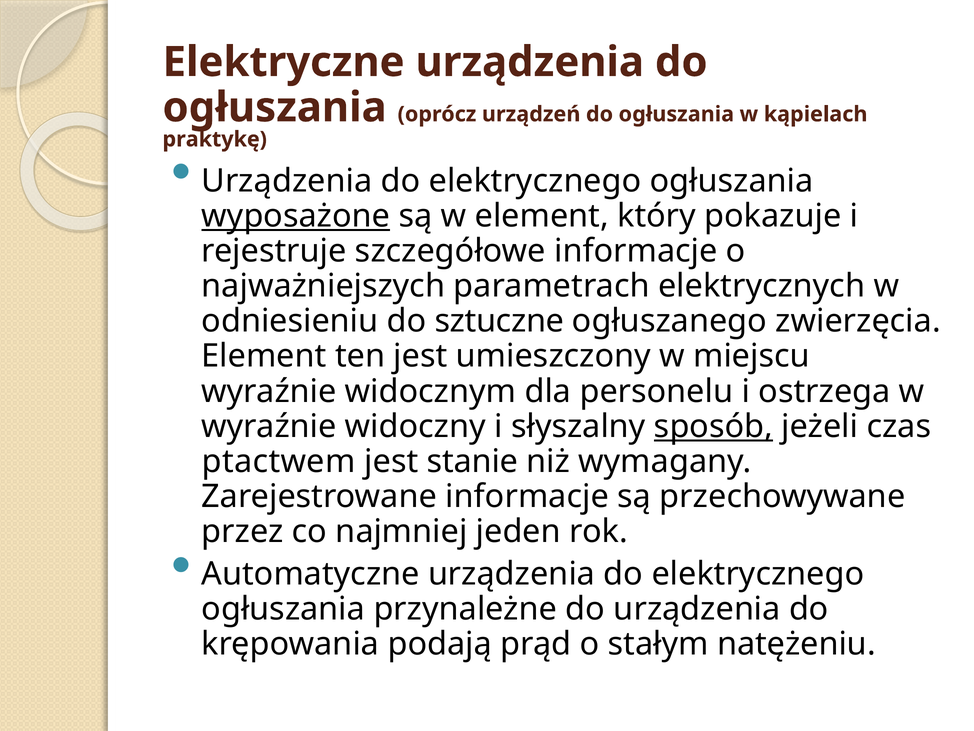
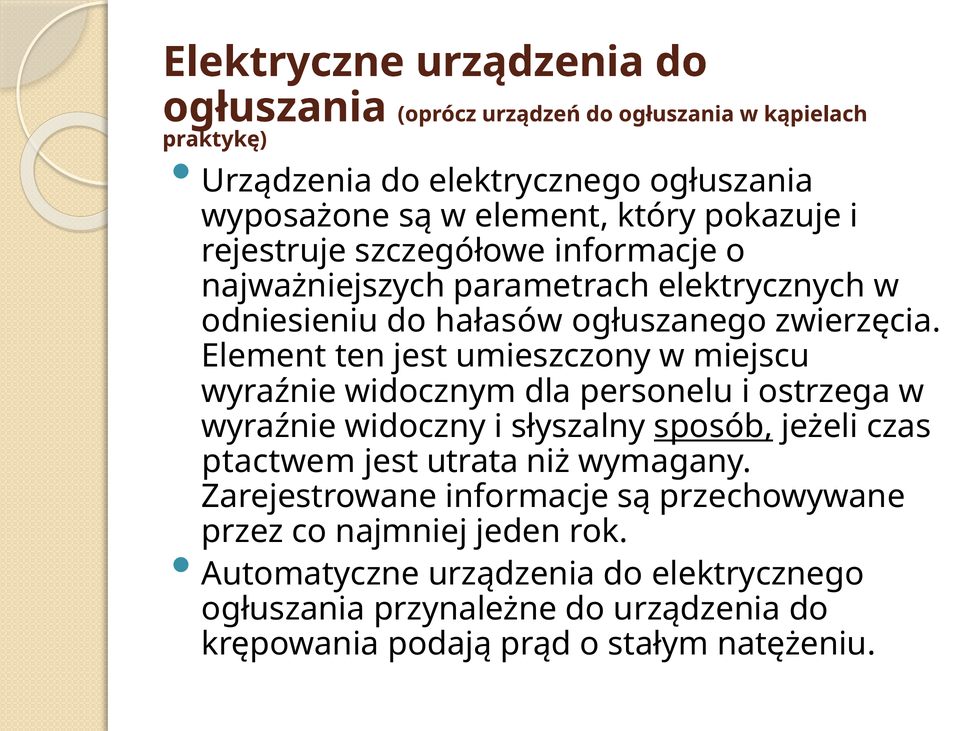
wyposażone underline: present -> none
sztuczne: sztuczne -> hałasów
stanie: stanie -> utrata
